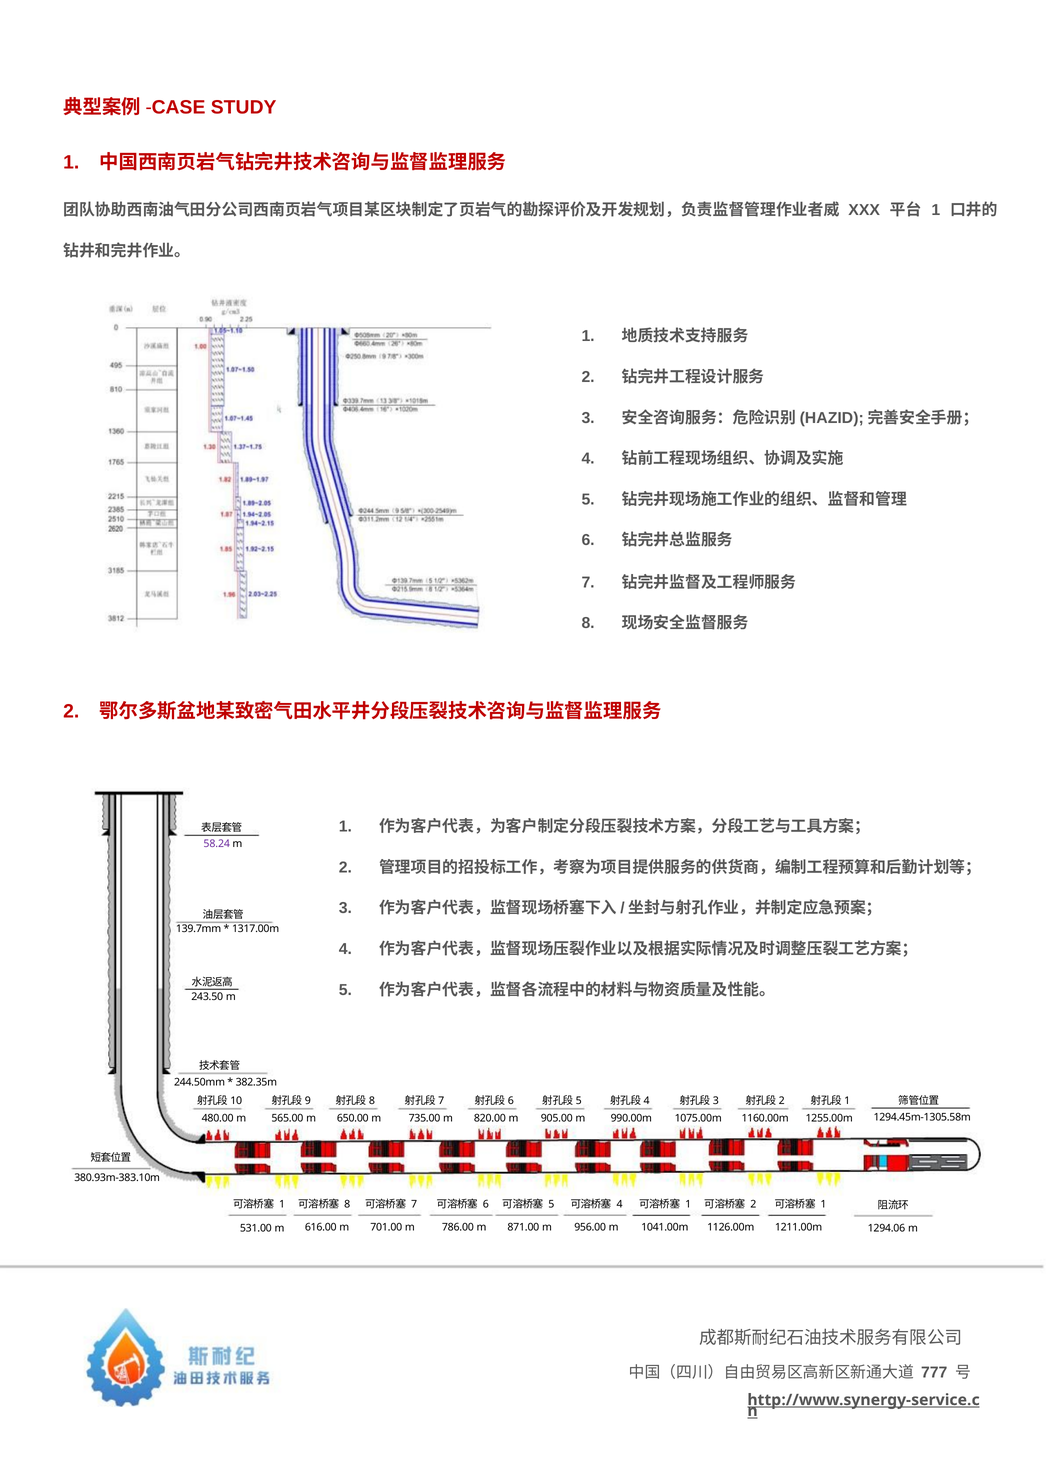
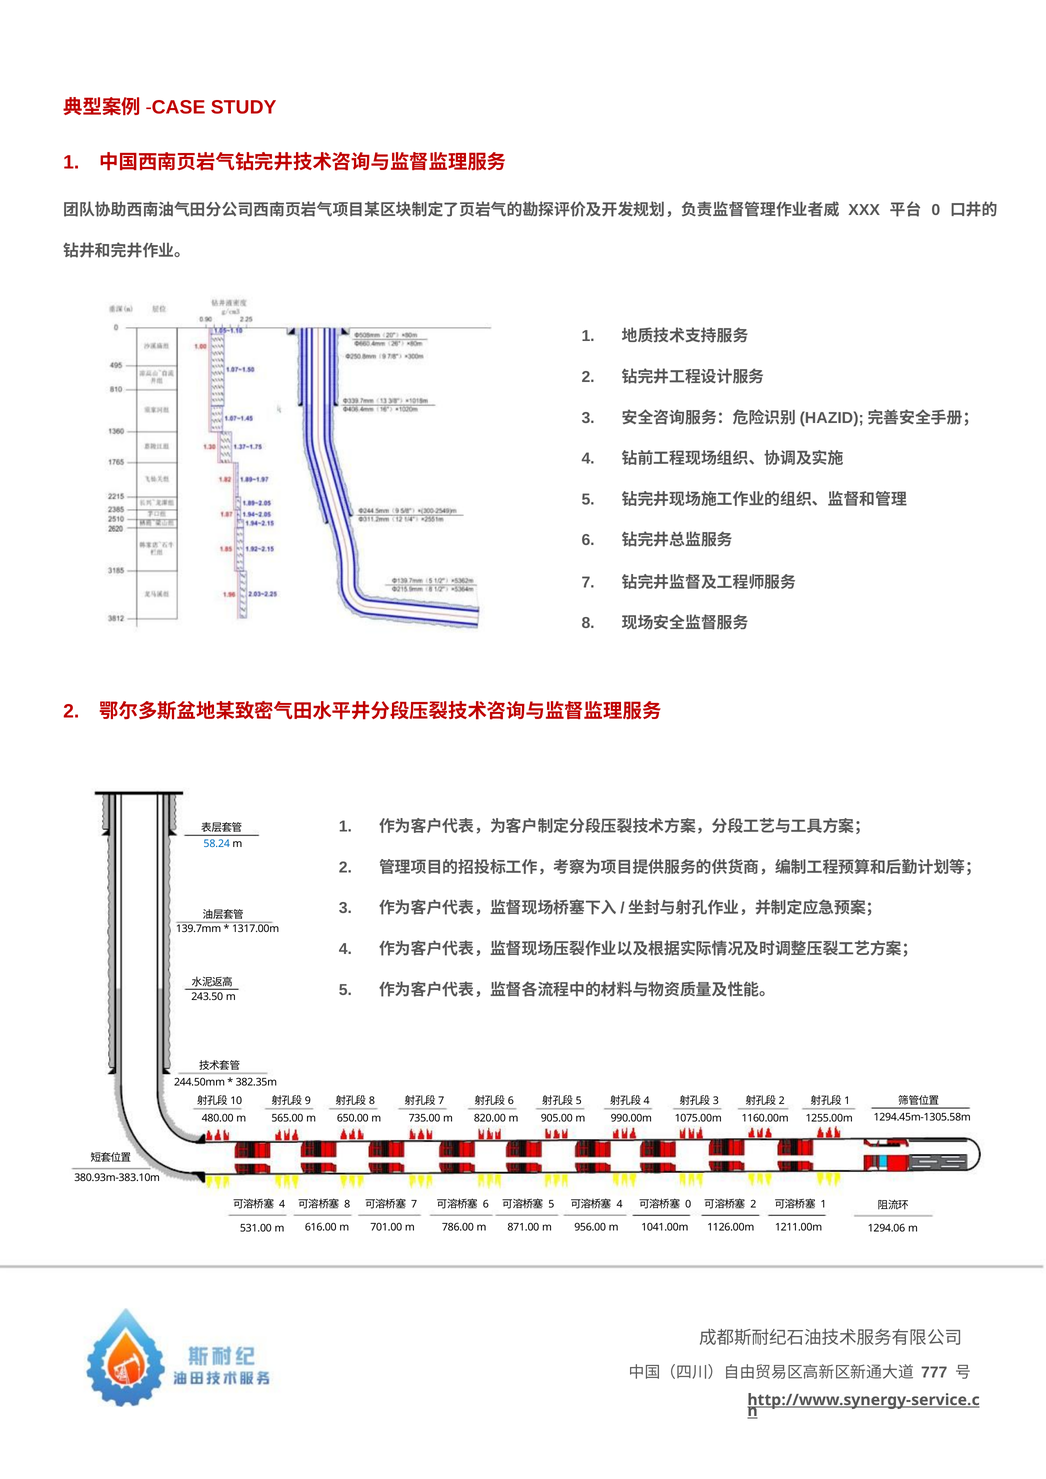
1 at (936, 210): 1 -> 0
58.24 colour: purple -> blue
1 at (282, 1204): 1 -> 4
1 at (688, 1204): 1 -> 0
